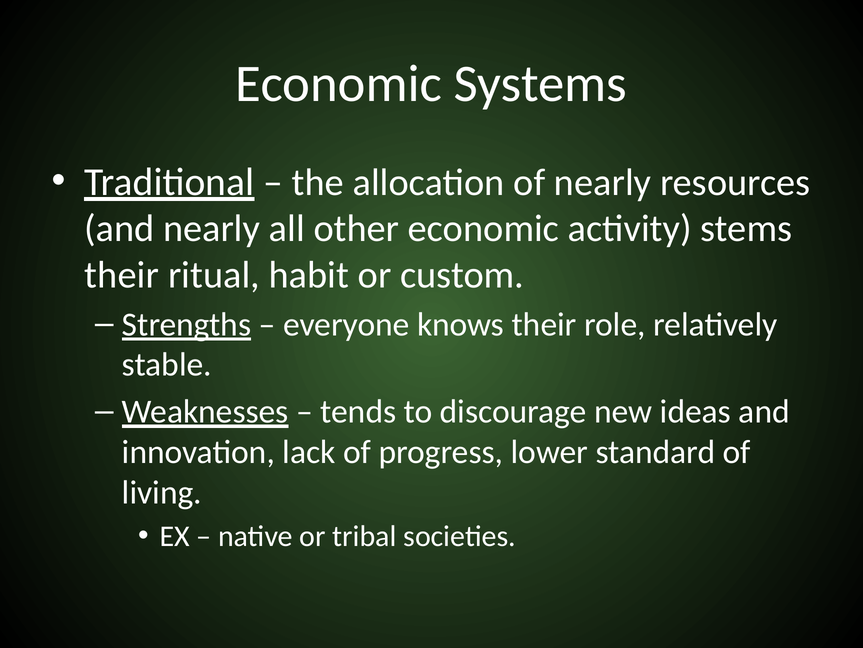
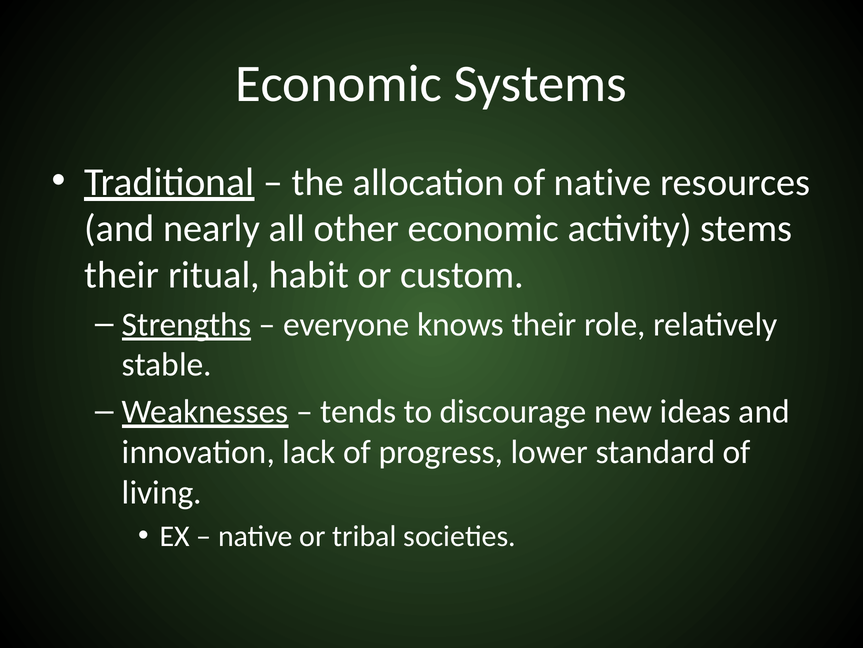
of nearly: nearly -> native
